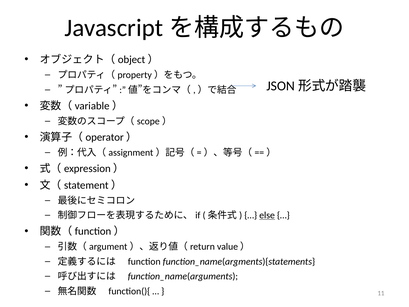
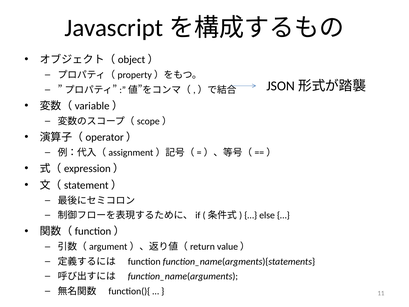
else underline: present -> none
